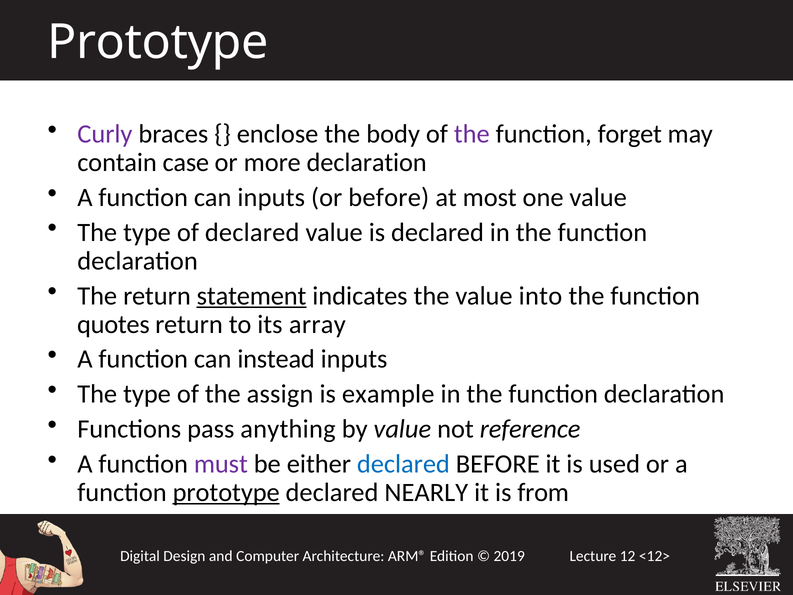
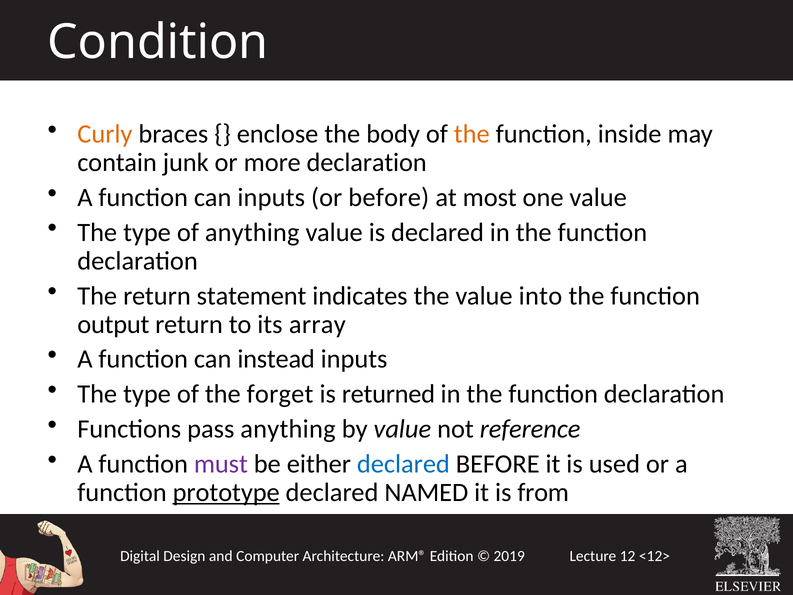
Prototype at (158, 42): Prototype -> Condition
Curly colour: purple -> orange
the at (472, 134) colour: purple -> orange
forget: forget -> inside
case: case -> junk
of declared: declared -> anything
statement underline: present -> none
quotes: quotes -> output
assign: assign -> forget
example: example -> returned
NEARLY: NEARLY -> NAMED
